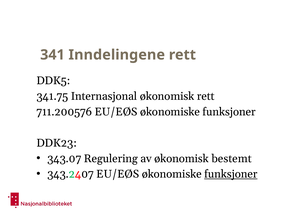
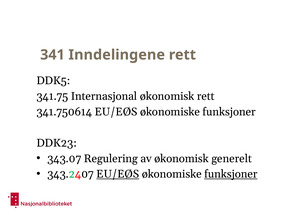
711.200576: 711.200576 -> 341.750614
bestemt: bestemt -> generelt
EU/EØS at (118, 174) underline: none -> present
